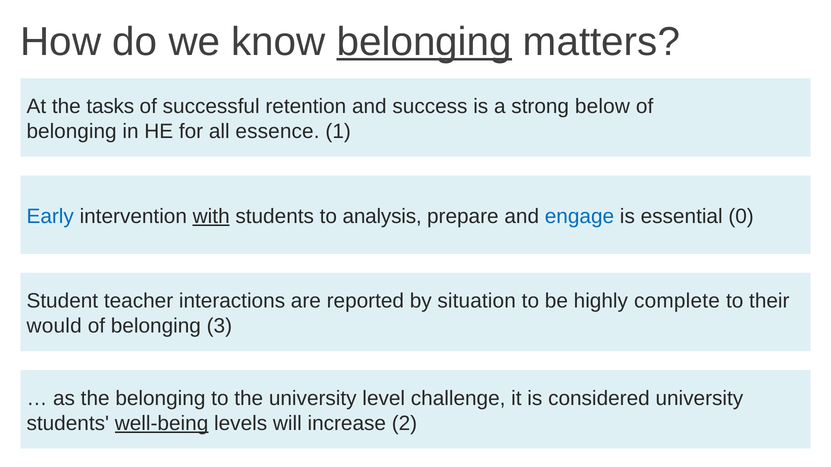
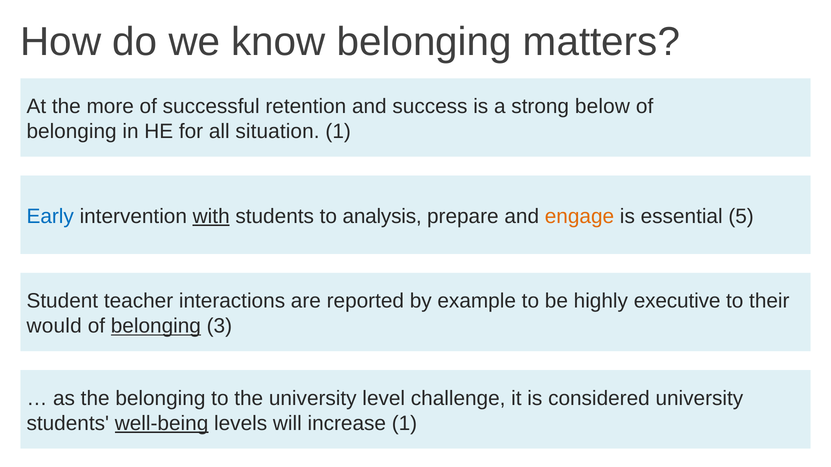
belonging at (424, 42) underline: present -> none
tasks: tasks -> more
essence: essence -> situation
engage colour: blue -> orange
0: 0 -> 5
situation: situation -> example
complete: complete -> executive
belonging at (156, 326) underline: none -> present
increase 2: 2 -> 1
